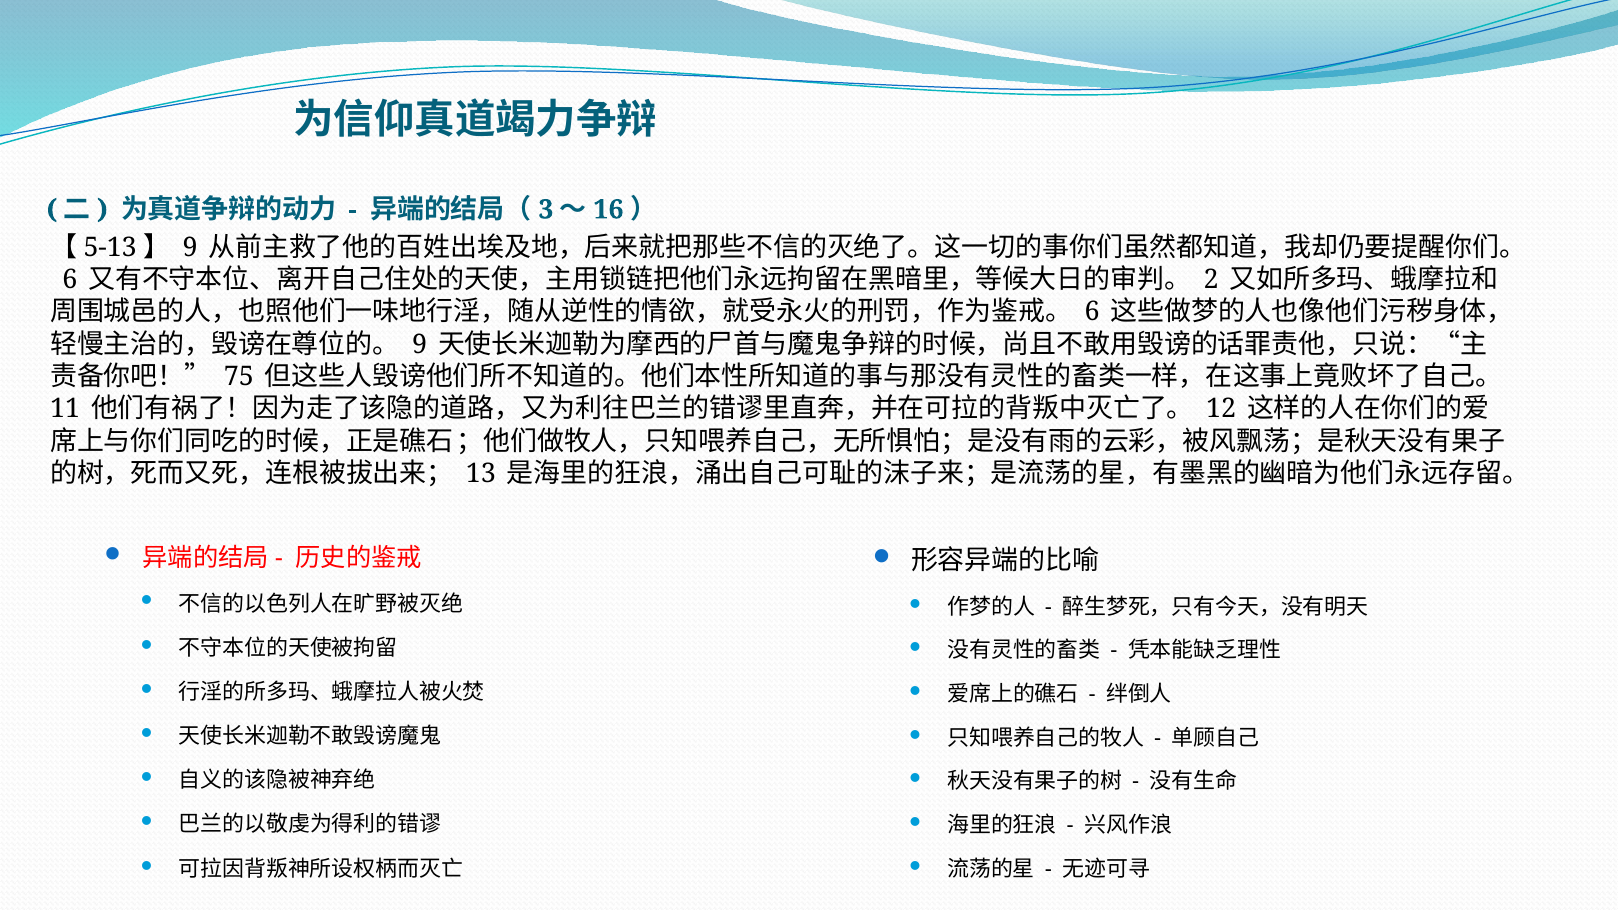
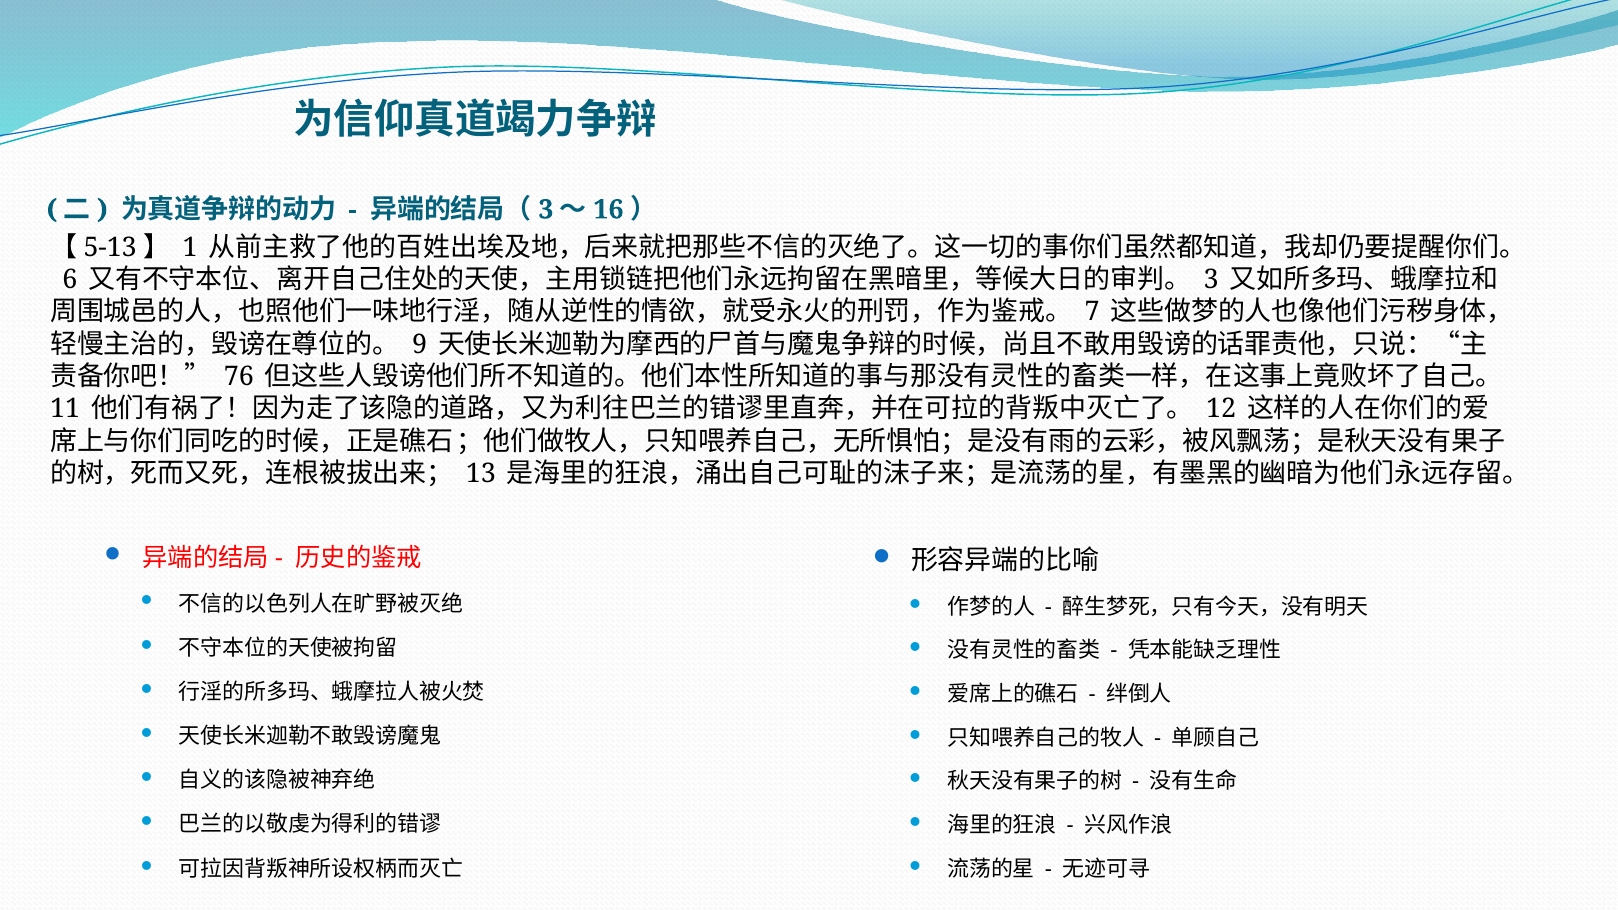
【5-13】 9: 9 -> 1
2: 2 -> 3
6 at (1092, 312): 6 -> 7
75: 75 -> 76
